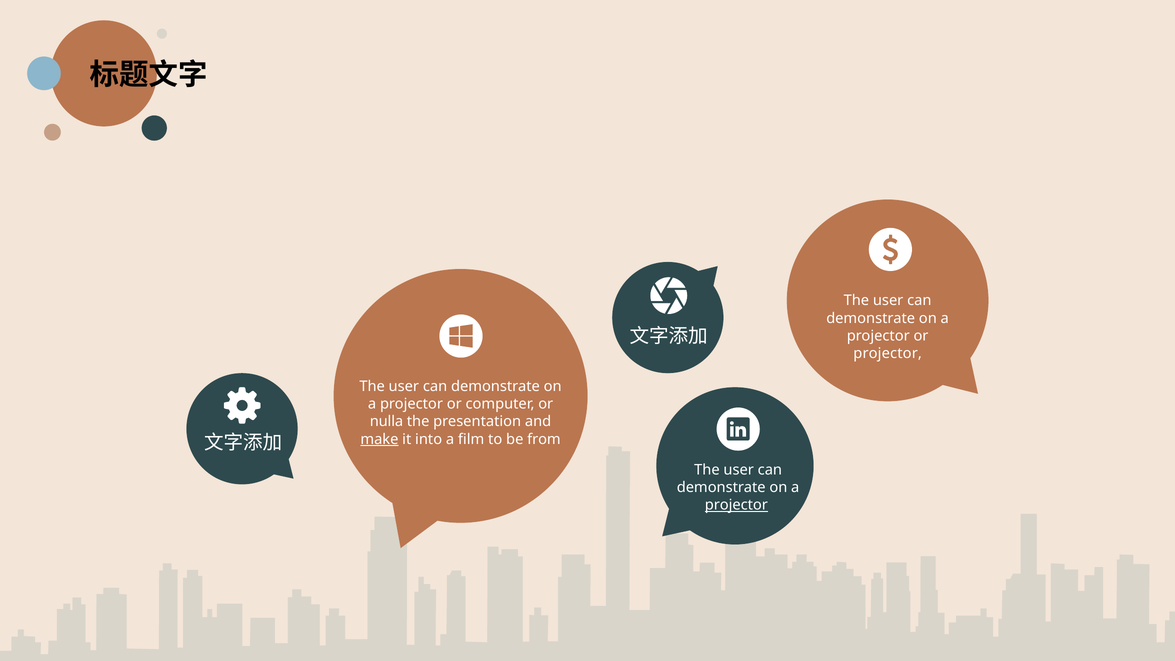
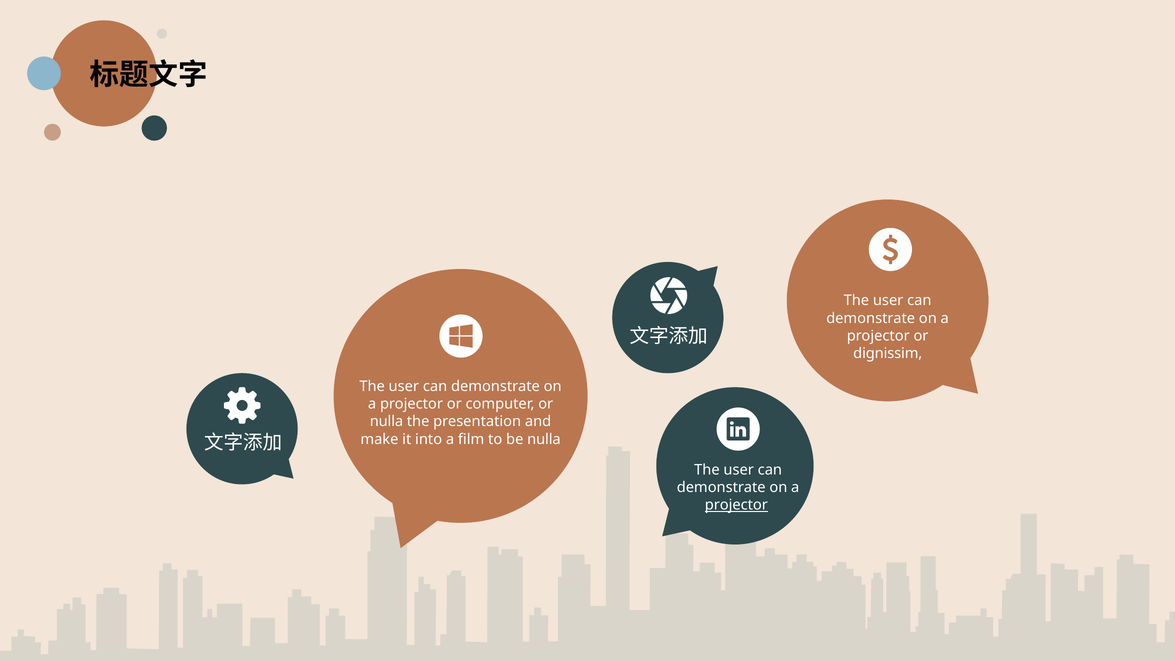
projector at (888, 353): projector -> dignissim
make underline: present -> none
be from: from -> nulla
